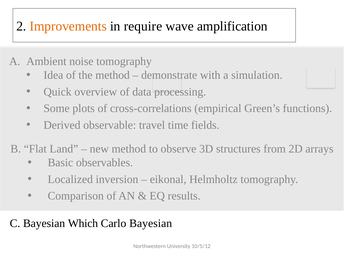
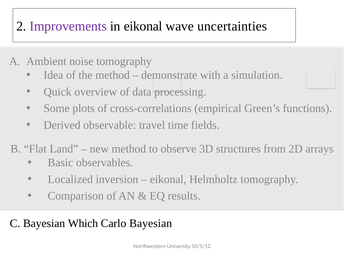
Improvements colour: orange -> purple
in require: require -> eikonal
amplification: amplification -> uncertainties
